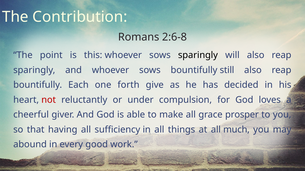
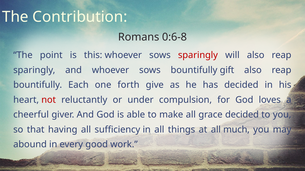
2:6-8: 2:6-8 -> 0:6-8
sparingly at (198, 55) colour: black -> red
still: still -> gift
grace prosper: prosper -> decided
